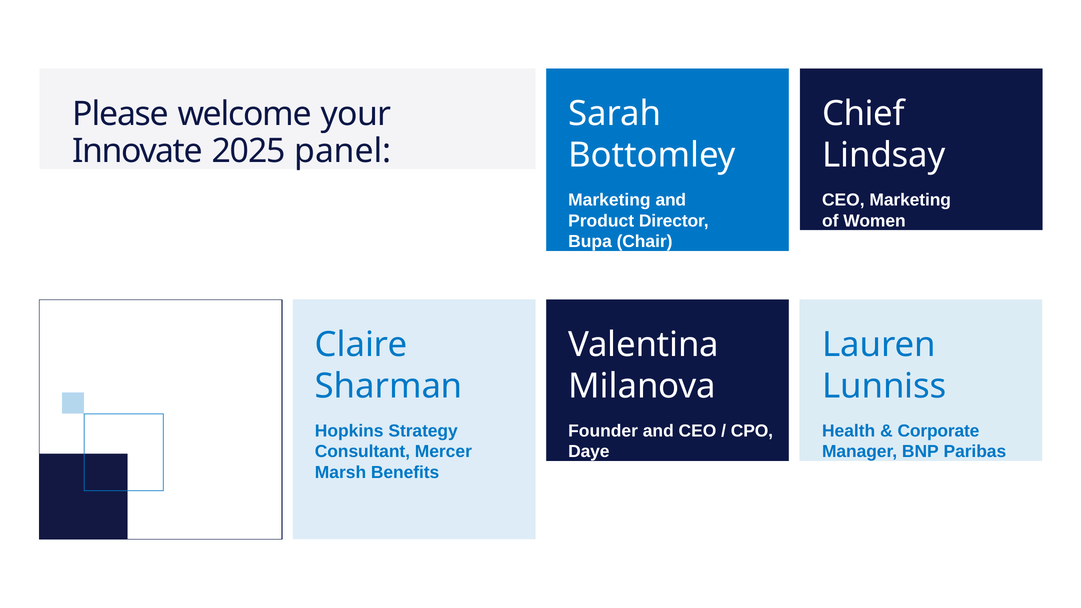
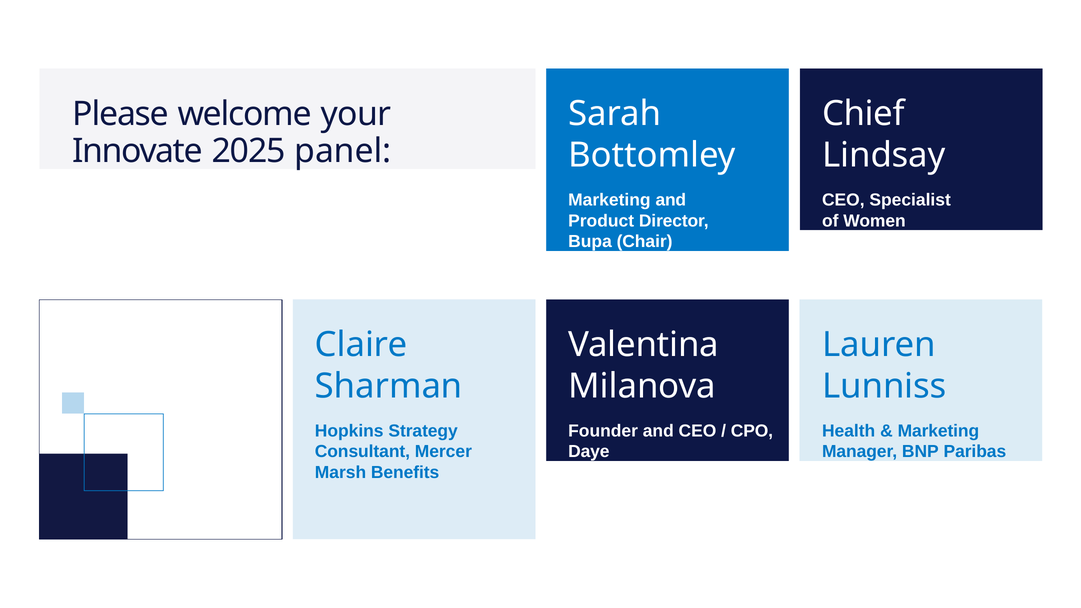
CEO Marketing: Marketing -> Specialist
Corporate at (938, 431): Corporate -> Marketing
